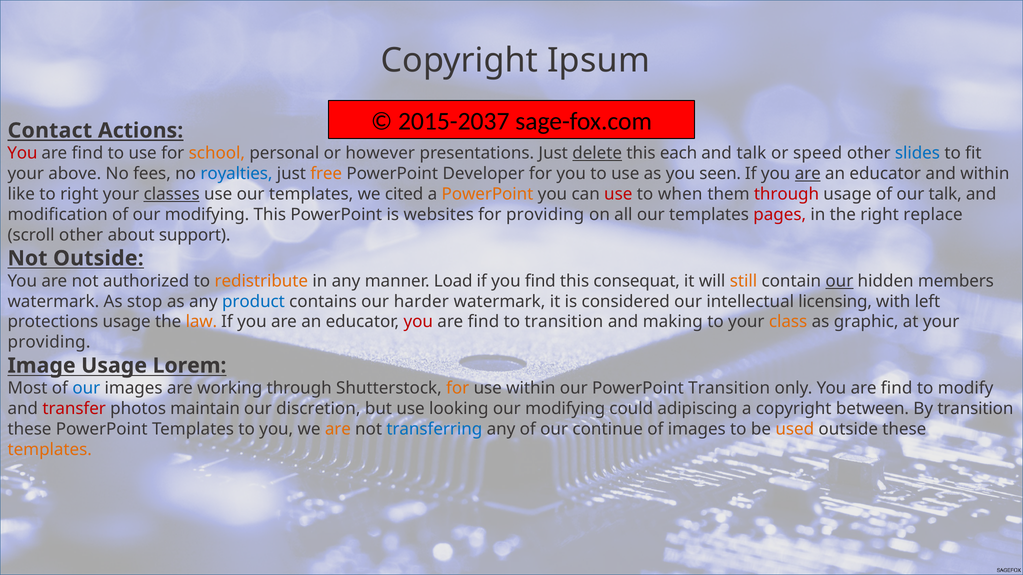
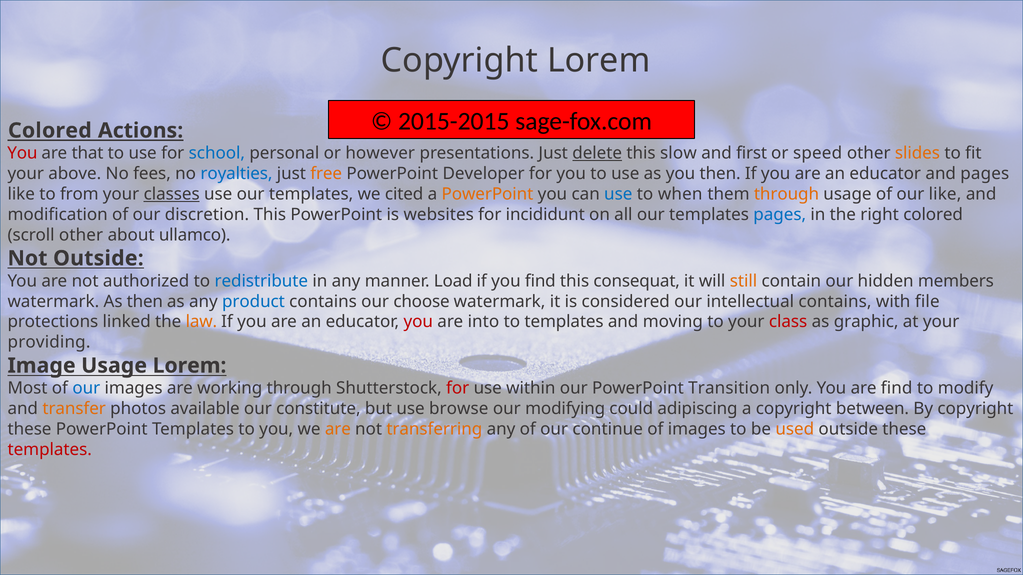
Copyright Ipsum: Ipsum -> Lorem
2015-2037: 2015-2037 -> 2015-2015
Contact at (50, 131): Contact -> Colored
find at (87, 153): find -> that
school colour: orange -> blue
each: each -> slow
and talk: talk -> first
slides colour: blue -> orange
you seen: seen -> then
are at (808, 174) underline: present -> none
and within: within -> pages
to right: right -> from
use at (618, 194) colour: red -> blue
through at (786, 194) colour: red -> orange
our talk: talk -> like
of our modifying: modifying -> discretion
for providing: providing -> incididunt
pages at (780, 215) colour: red -> blue
right replace: replace -> colored
support: support -> ullamco
redistribute colour: orange -> blue
our at (839, 281) underline: present -> none
As stop: stop -> then
harder: harder -> choose
intellectual licensing: licensing -> contains
left: left -> file
protections usage: usage -> linked
find at (483, 322): find -> into
to transition: transition -> templates
making: making -> moving
class colour: orange -> red
for at (458, 389) colour: orange -> red
transfer colour: red -> orange
maintain: maintain -> available
discretion: discretion -> constitute
looking: looking -> browse
By transition: transition -> copyright
transferring colour: blue -> orange
templates at (50, 450) colour: orange -> red
